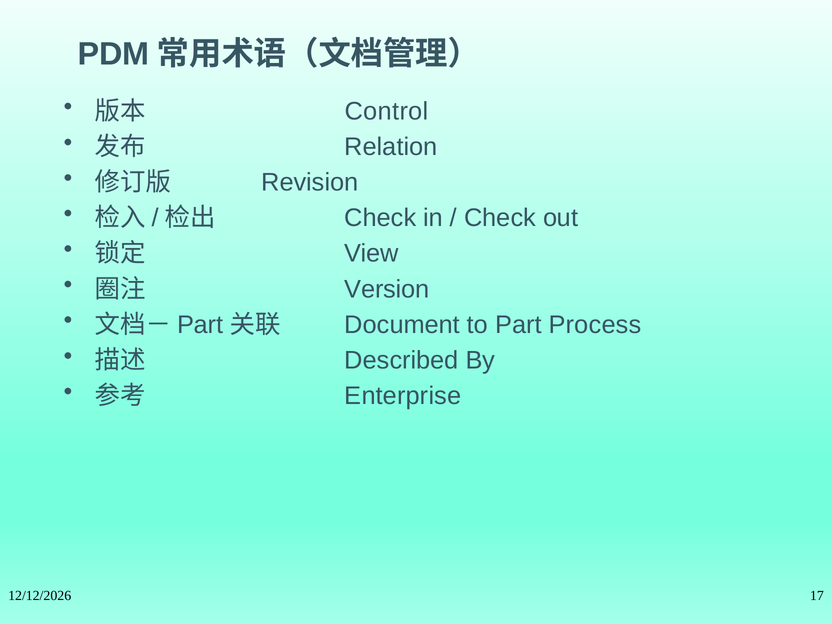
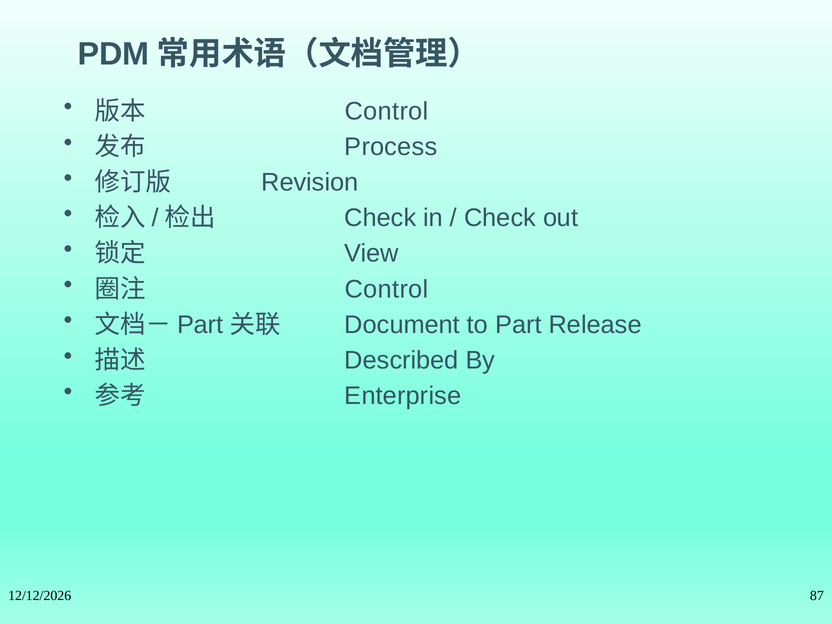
Relation: Relation -> Process
Version at (387, 289): Version -> Control
Process: Process -> Release
17: 17 -> 87
